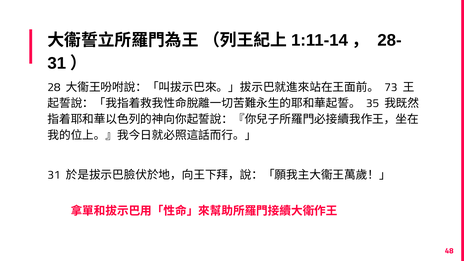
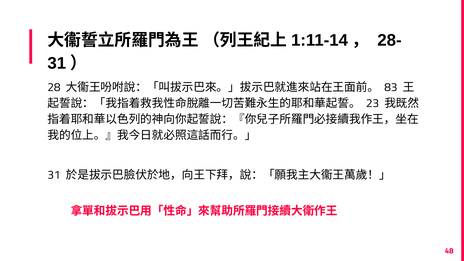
73: 73 -> 83
35: 35 -> 23
